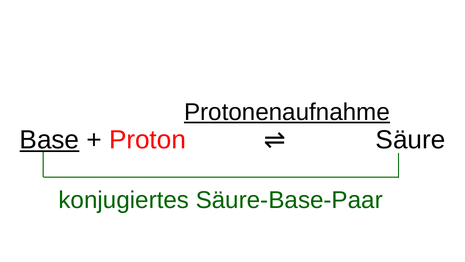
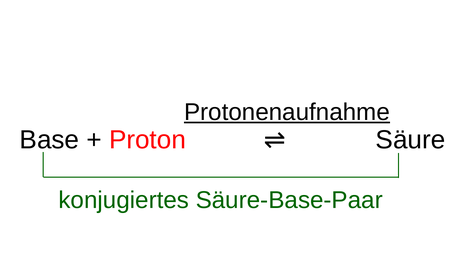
Base underline: present -> none
